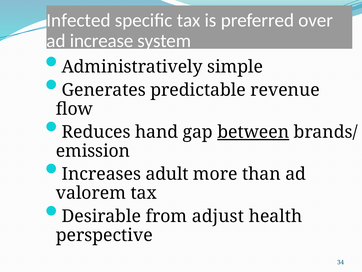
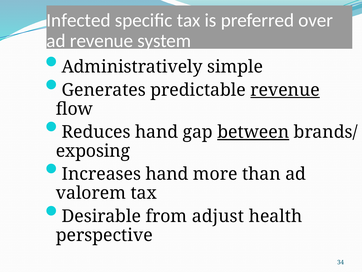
ad increase: increase -> revenue
revenue at (285, 90) underline: none -> present
emission: emission -> exposing
Increases adult: adult -> hand
